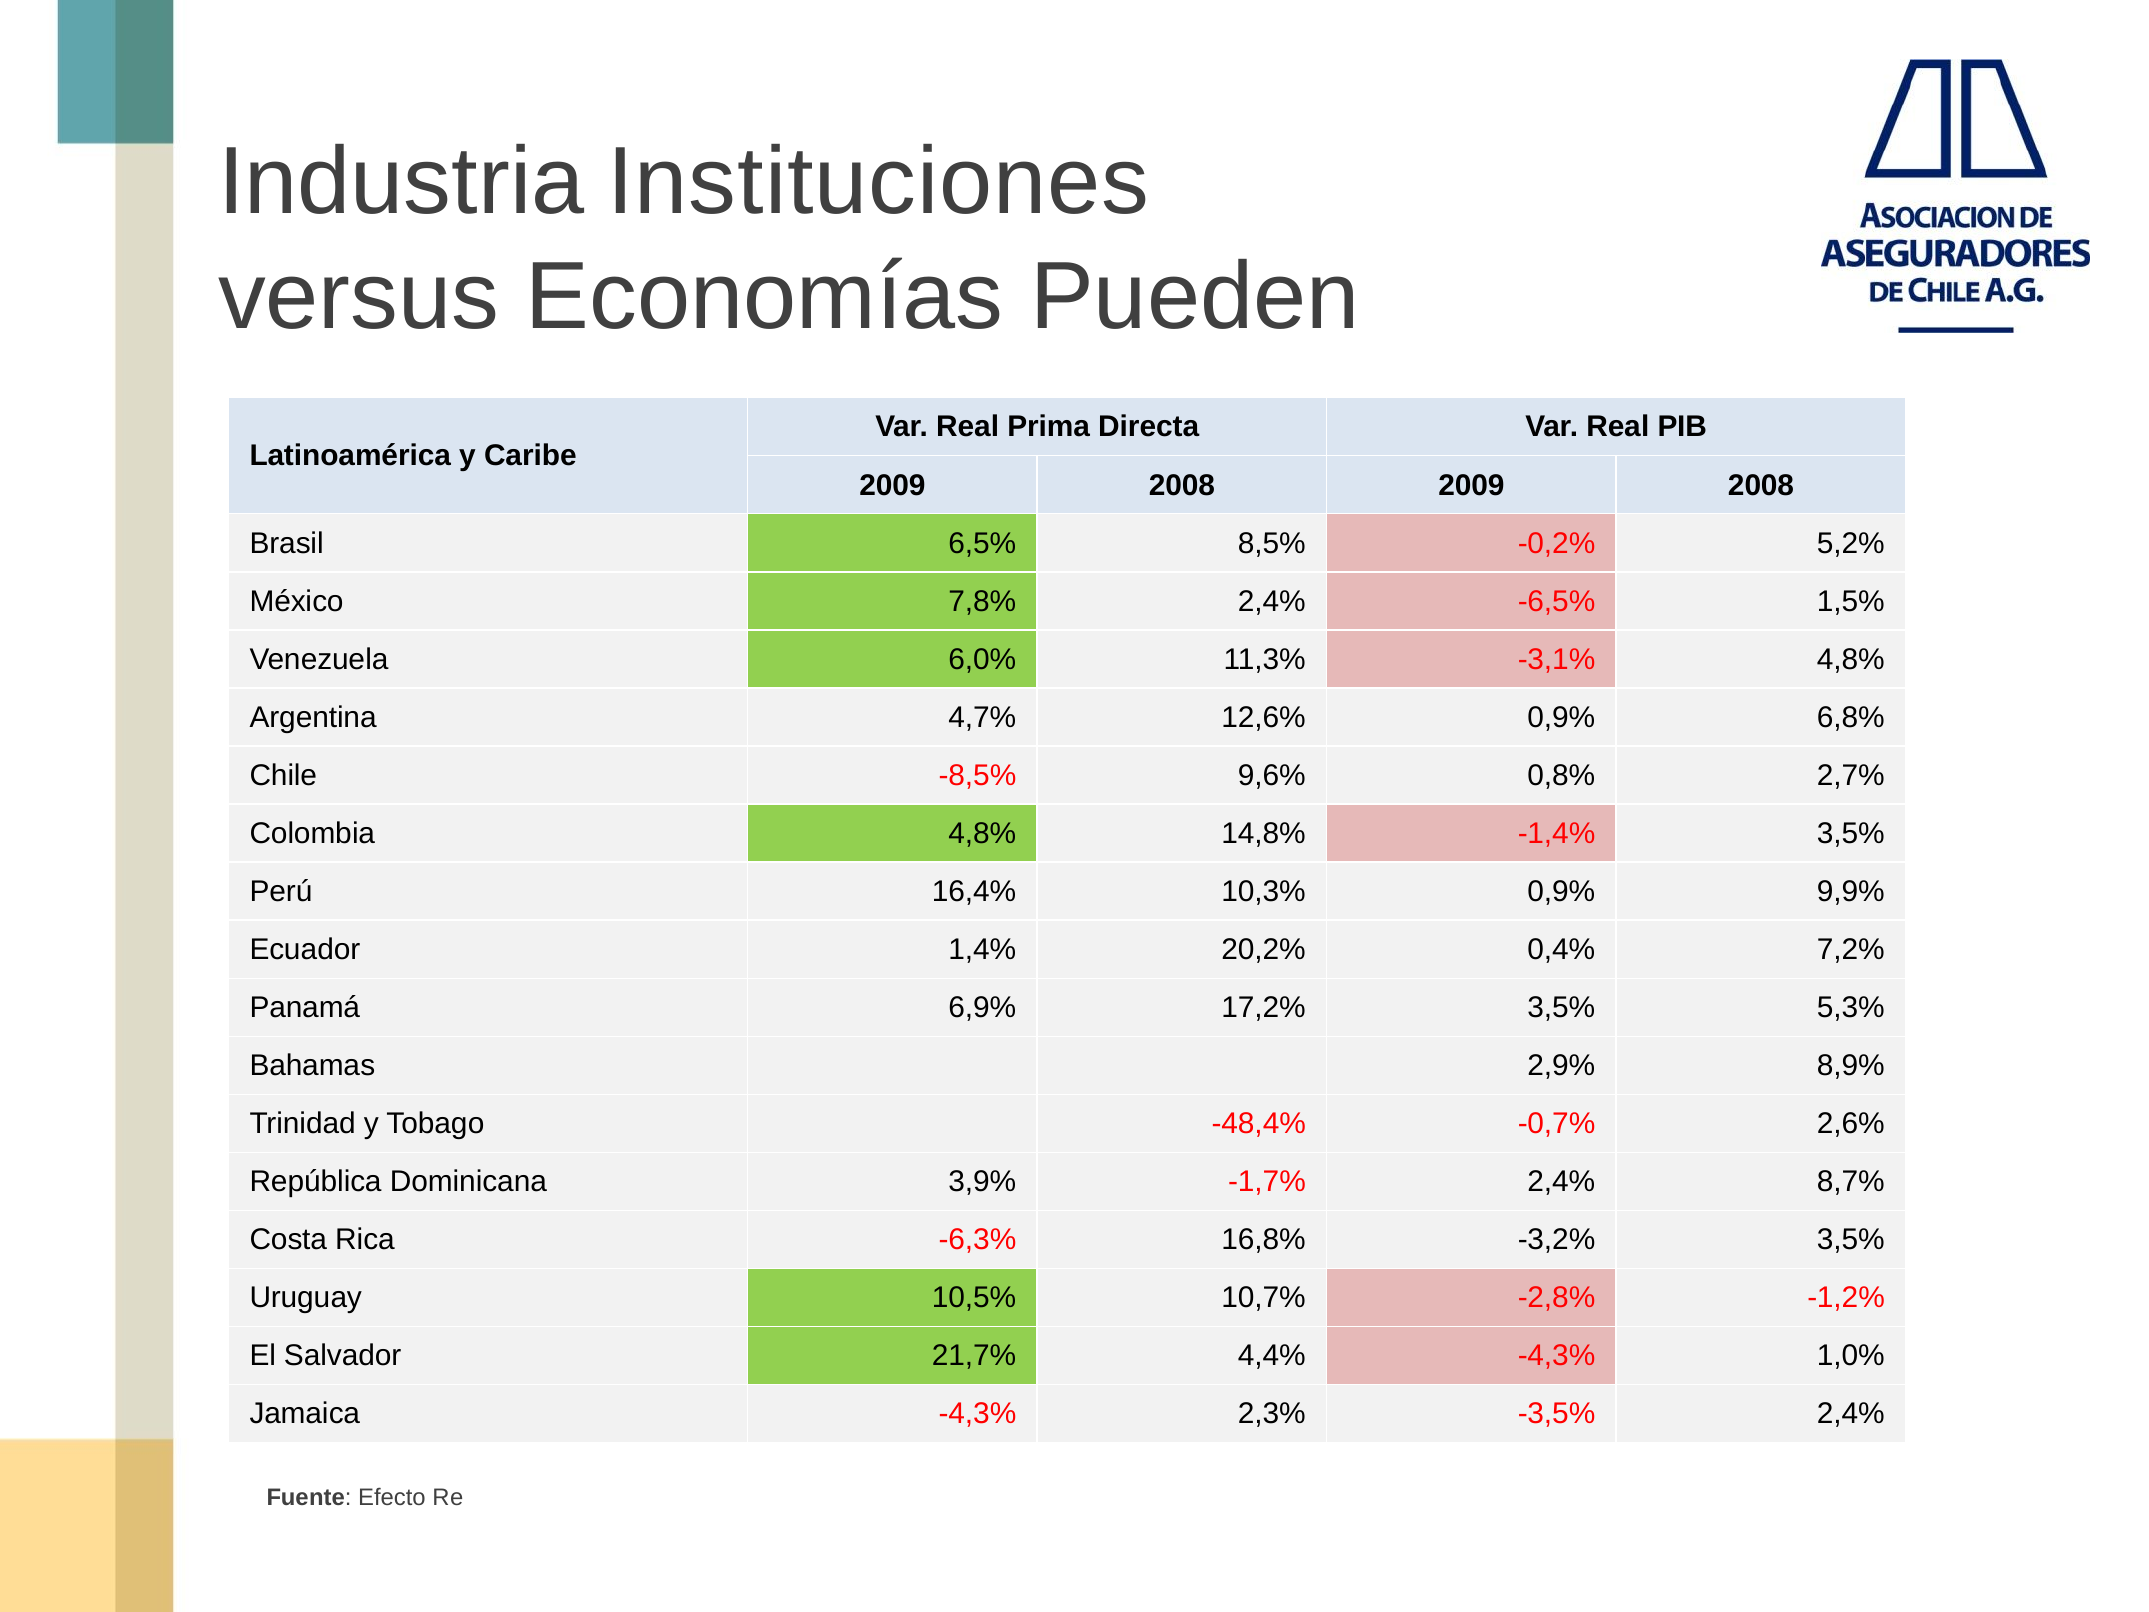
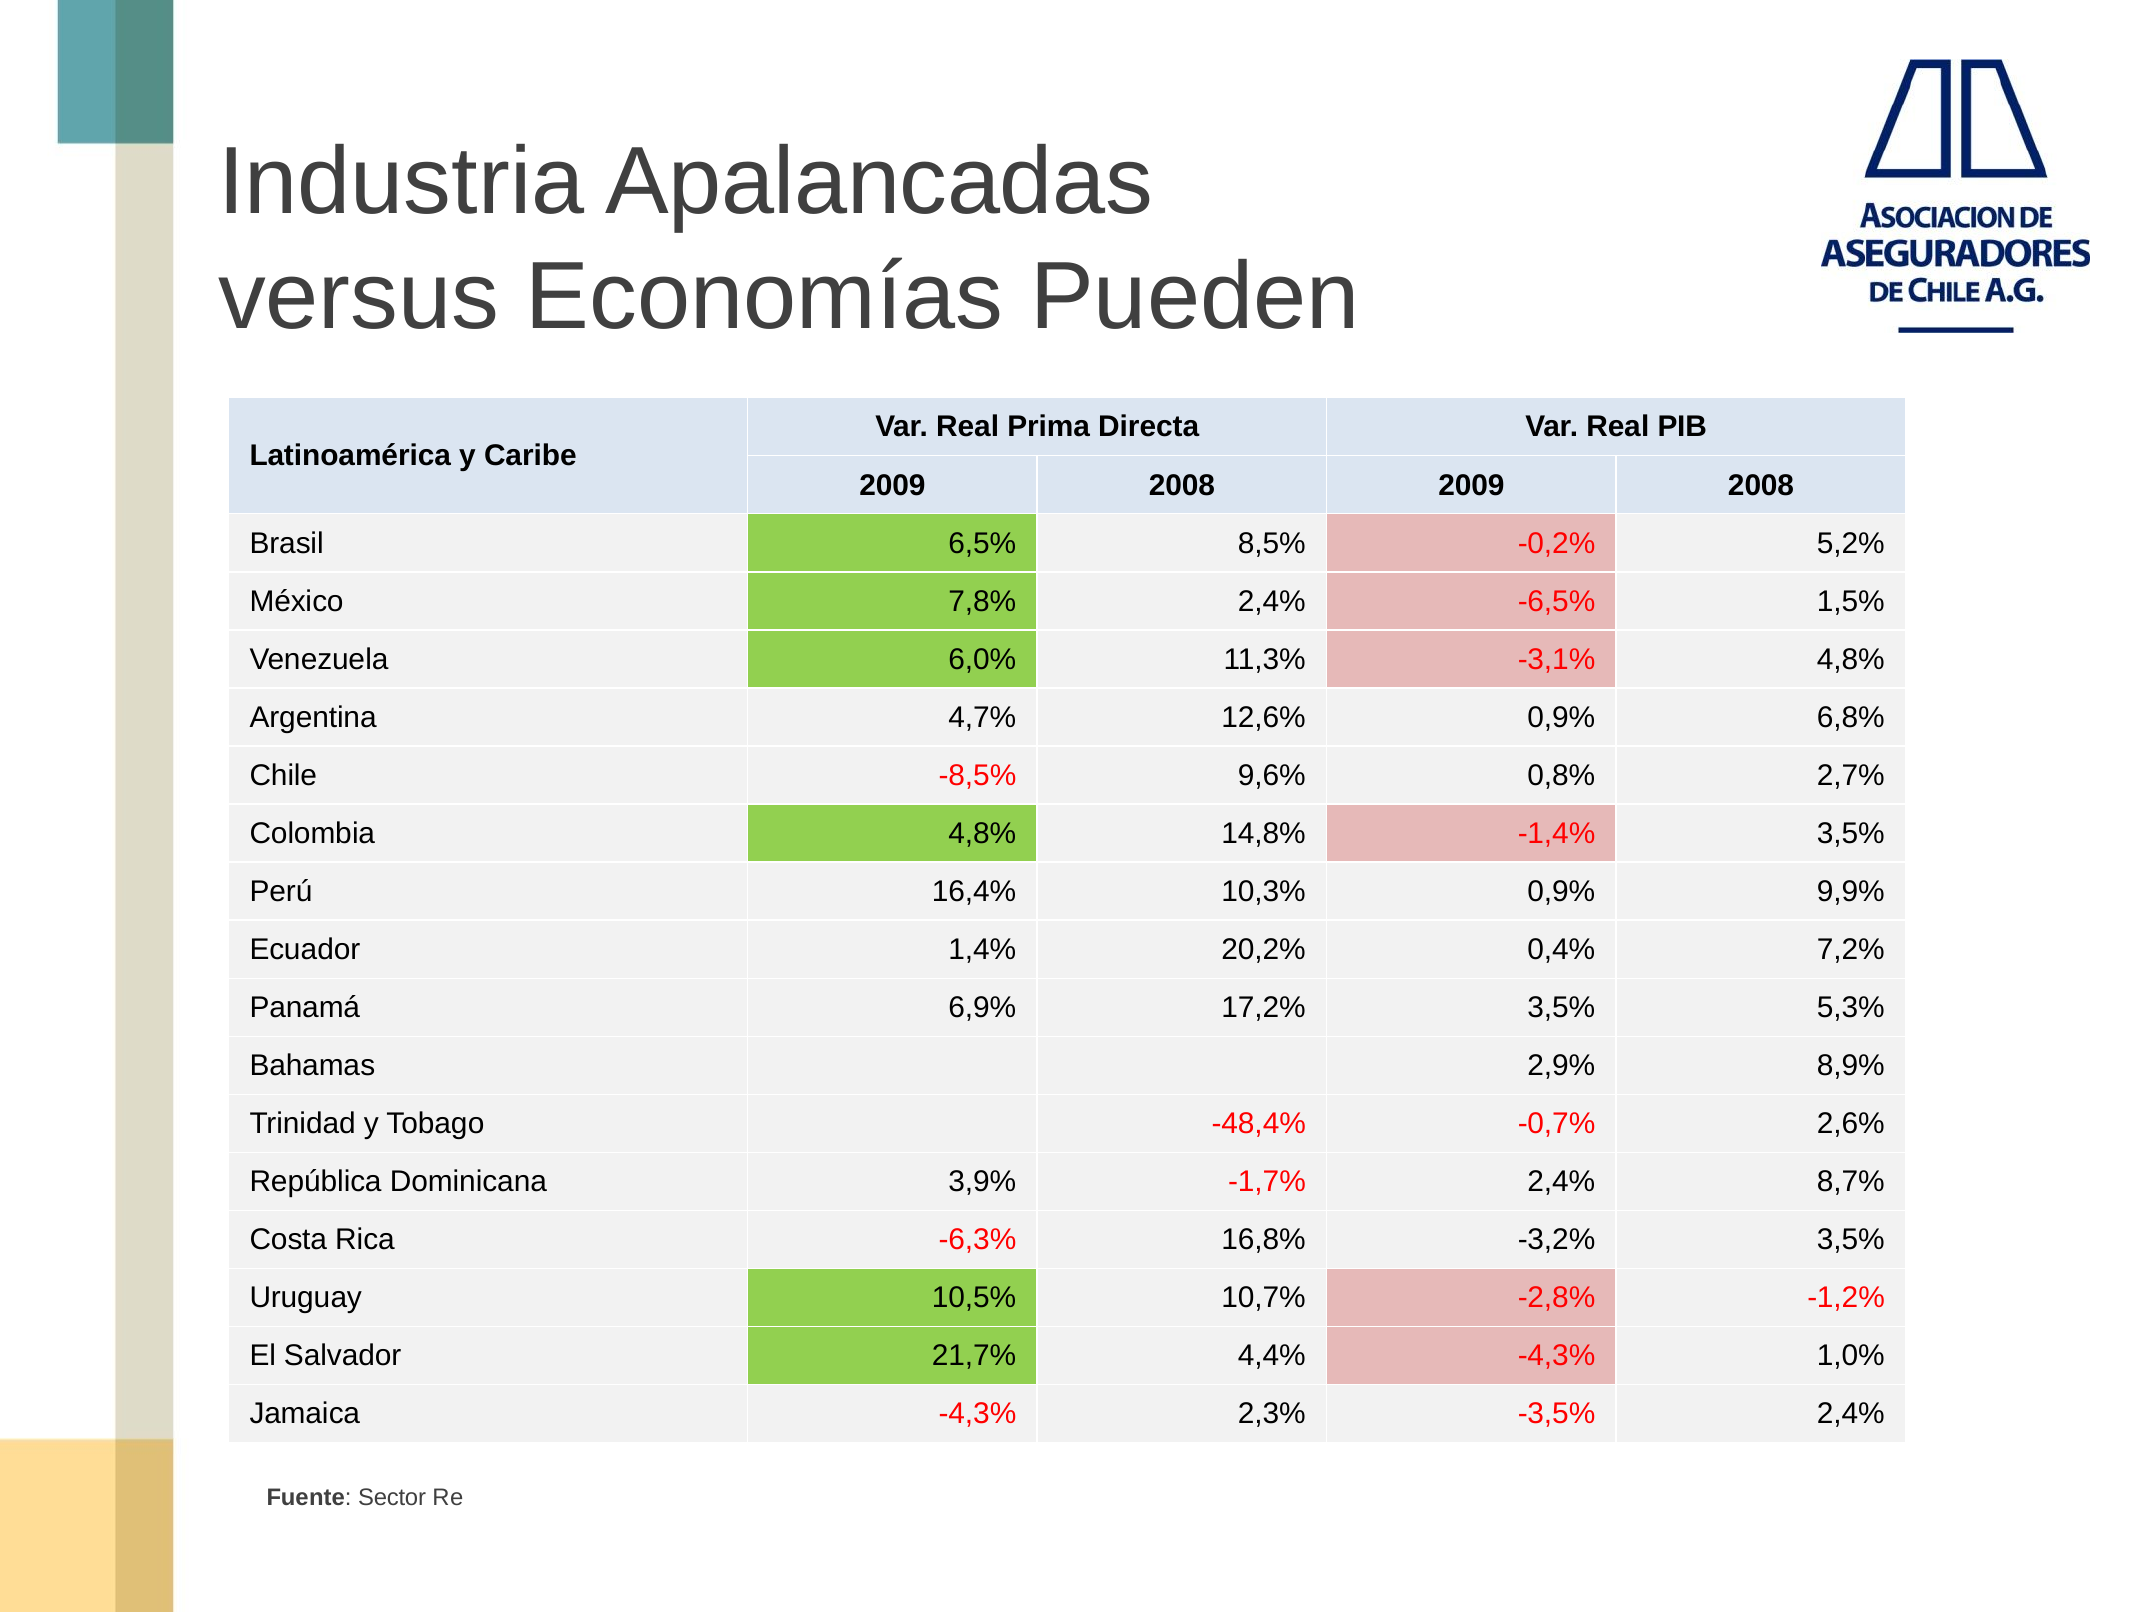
Instituciones: Instituciones -> Apalancadas
Efecto: Efecto -> Sector
